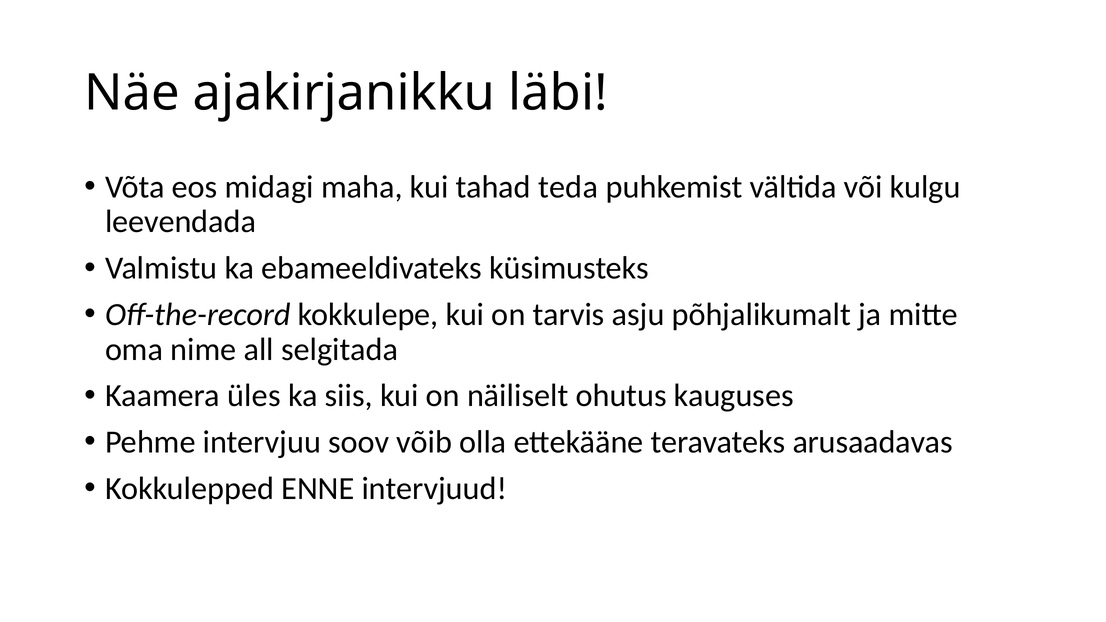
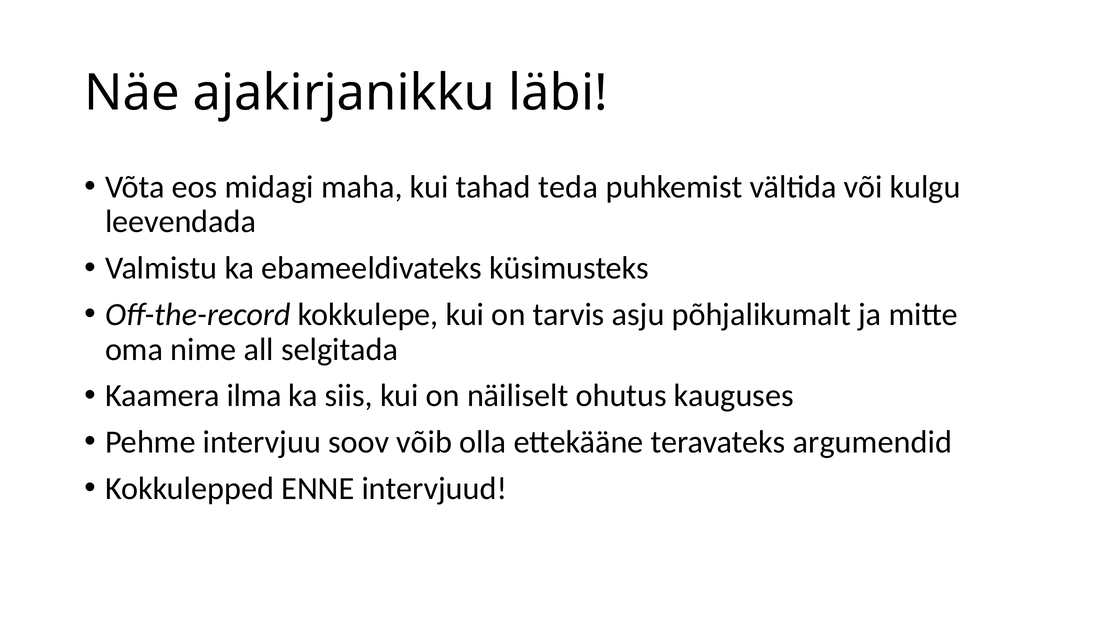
üles: üles -> ilma
arusaadavas: arusaadavas -> argumendid
